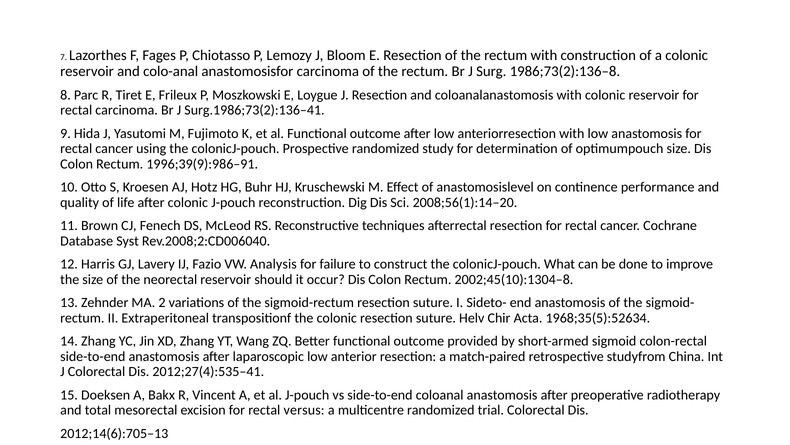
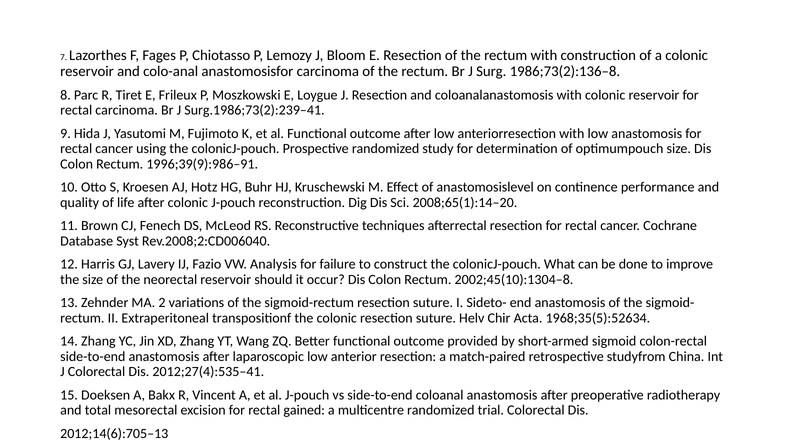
Surg.1986;73(2):136–41: Surg.1986;73(2):136–41 -> Surg.1986;73(2):239–41
2008;56(1):14–20: 2008;56(1):14–20 -> 2008;65(1):14–20
versus: versus -> gained
